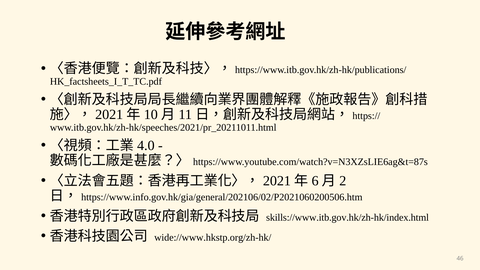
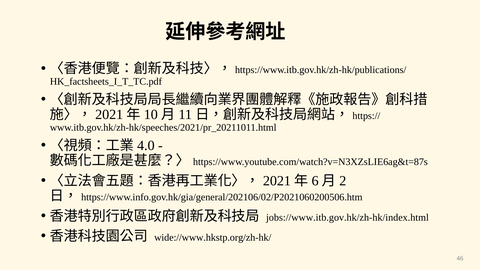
skills://www.itb.gov.hk/zh-hk/index.html: skills://www.itb.gov.hk/zh-hk/index.html -> jobs://www.itb.gov.hk/zh-hk/index.html
